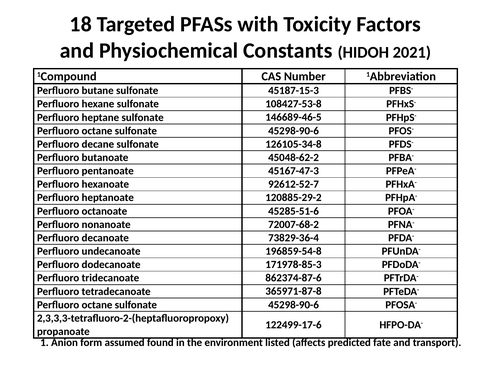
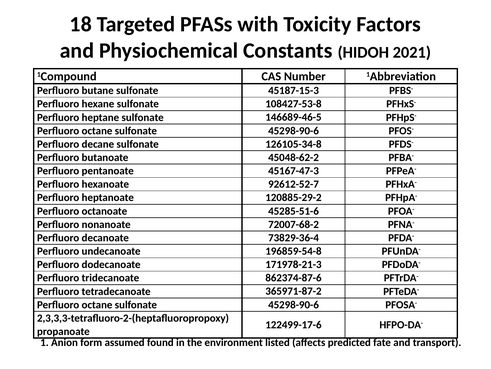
171978-85-3: 171978-85-3 -> 171978-21-3
365971-87-8: 365971-87-8 -> 365971-87-2
